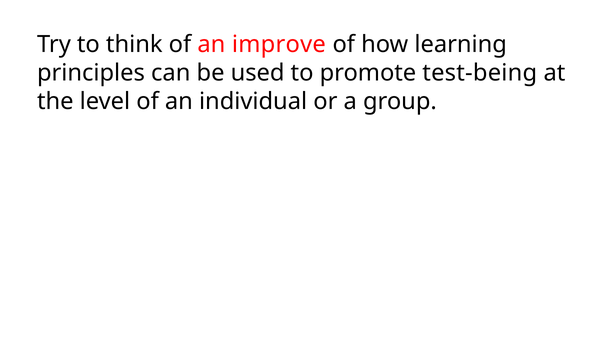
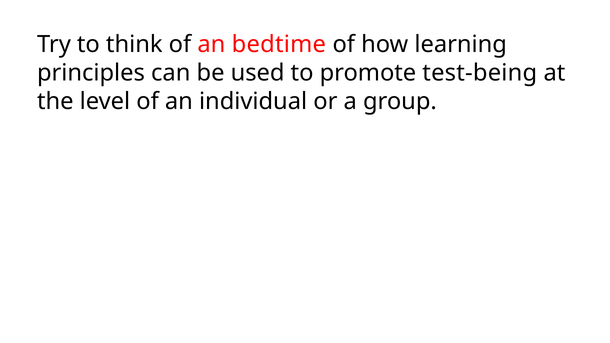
improve: improve -> bedtime
